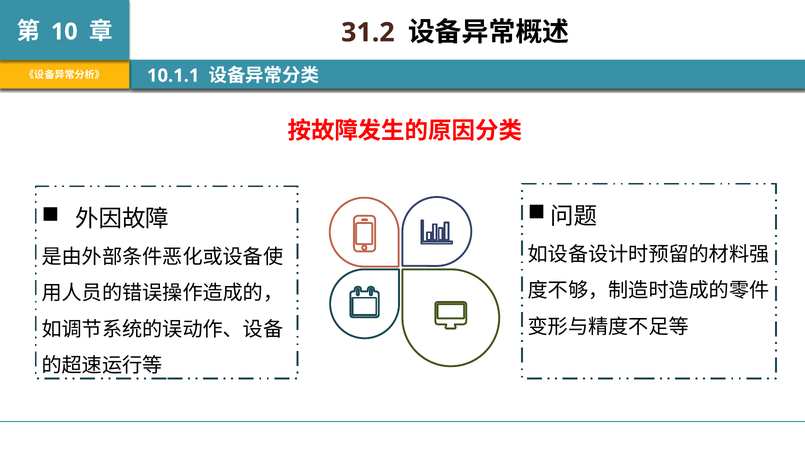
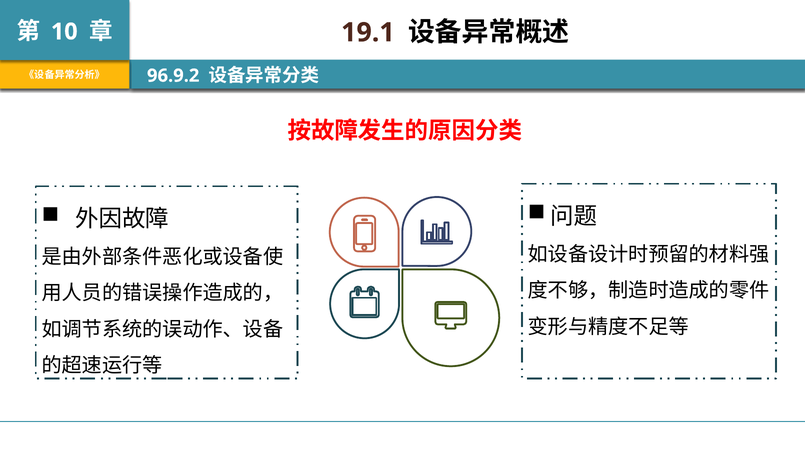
31.2: 31.2 -> 19.1
10.1.1: 10.1.1 -> 96.9.2
